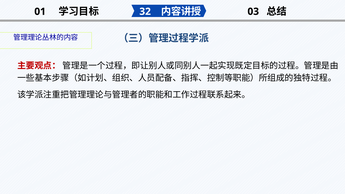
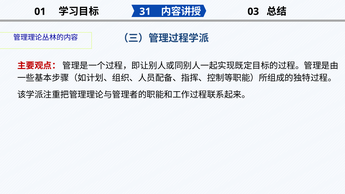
32: 32 -> 31
